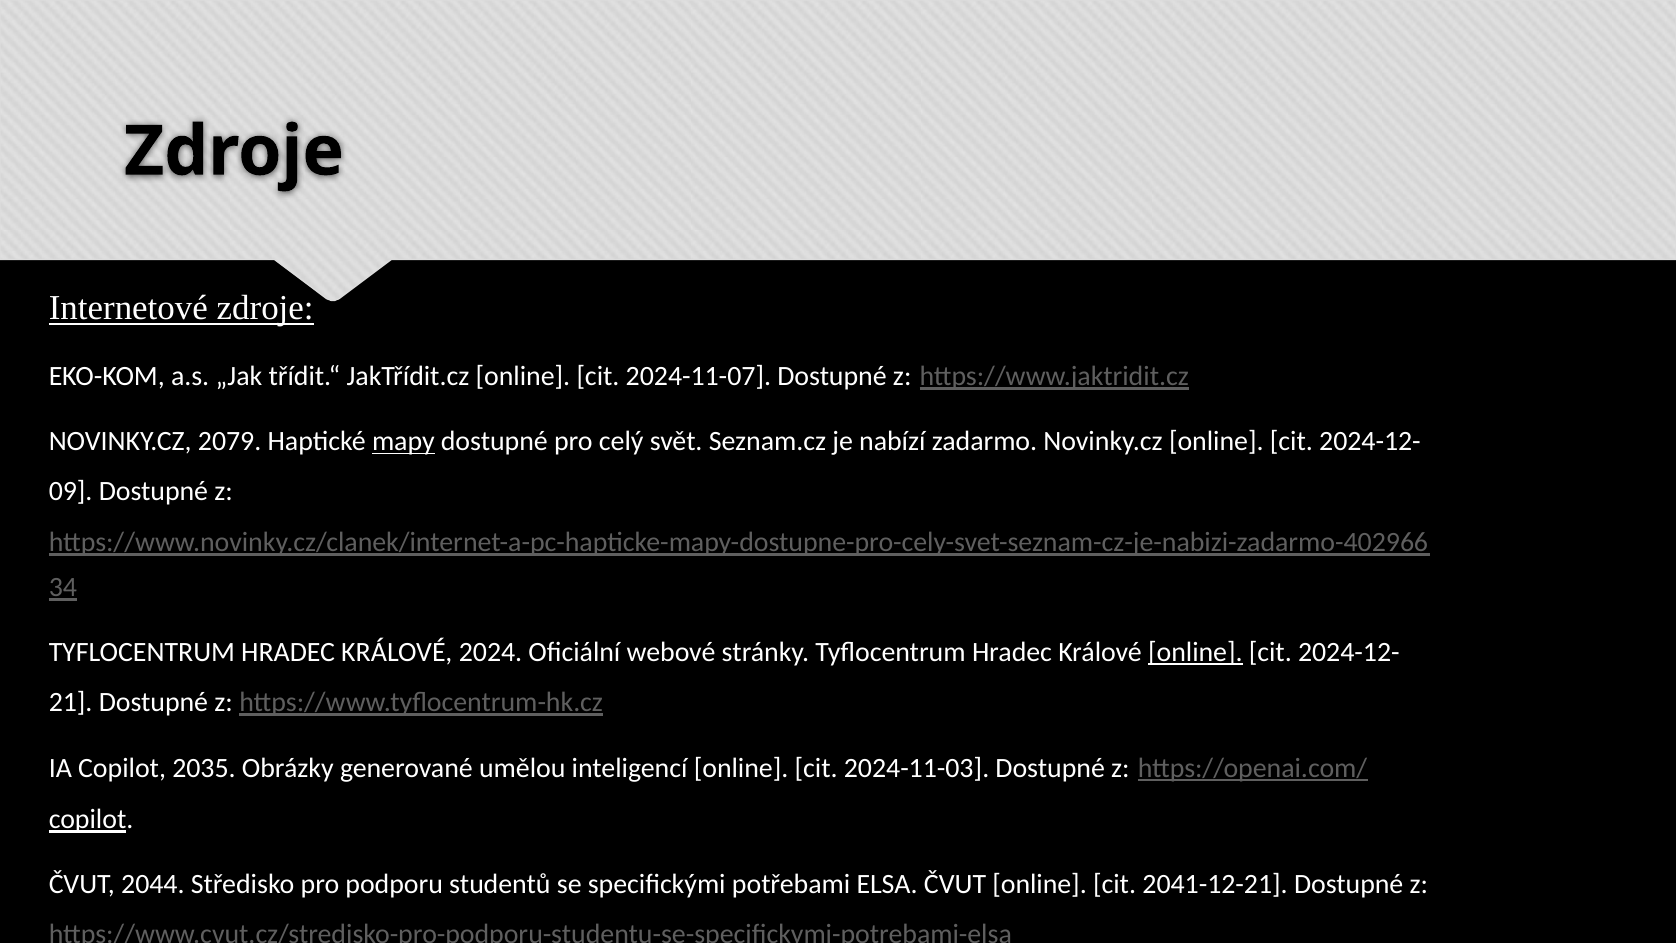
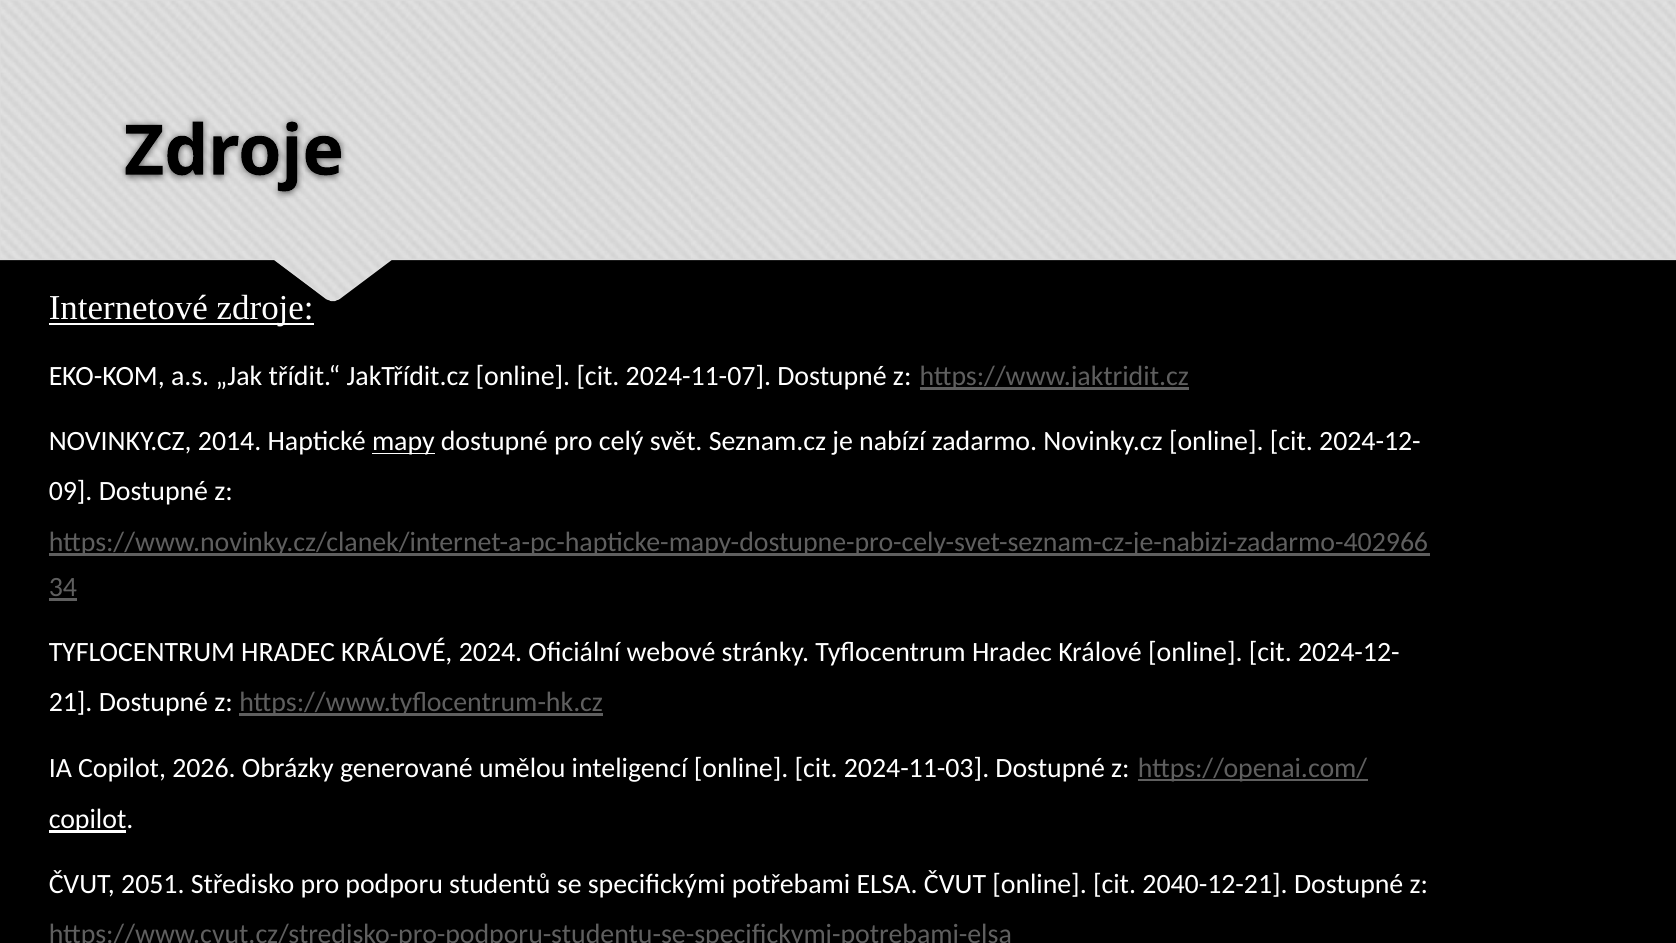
2079: 2079 -> 2014
online at (1195, 652) underline: present -> none
2035: 2035 -> 2026
2044: 2044 -> 2051
2041-12-21: 2041-12-21 -> 2040-12-21
